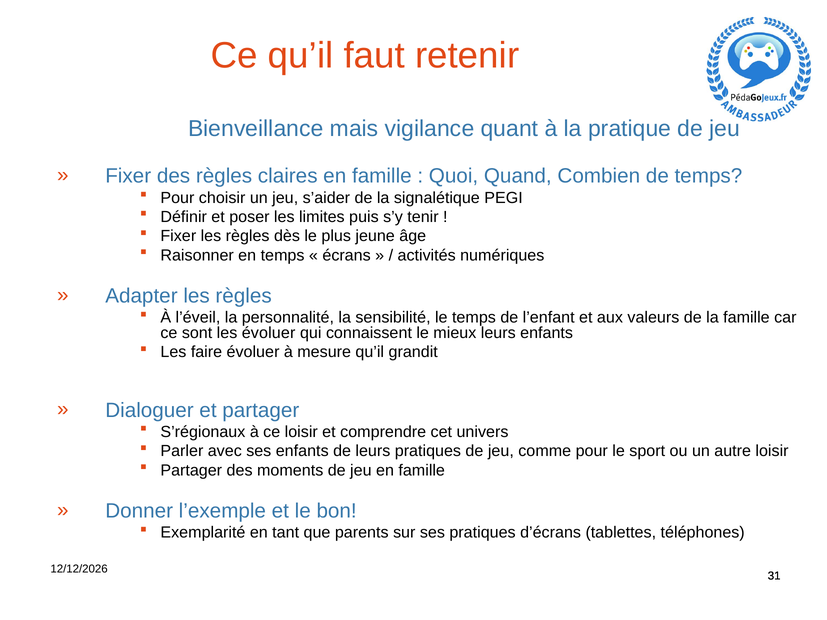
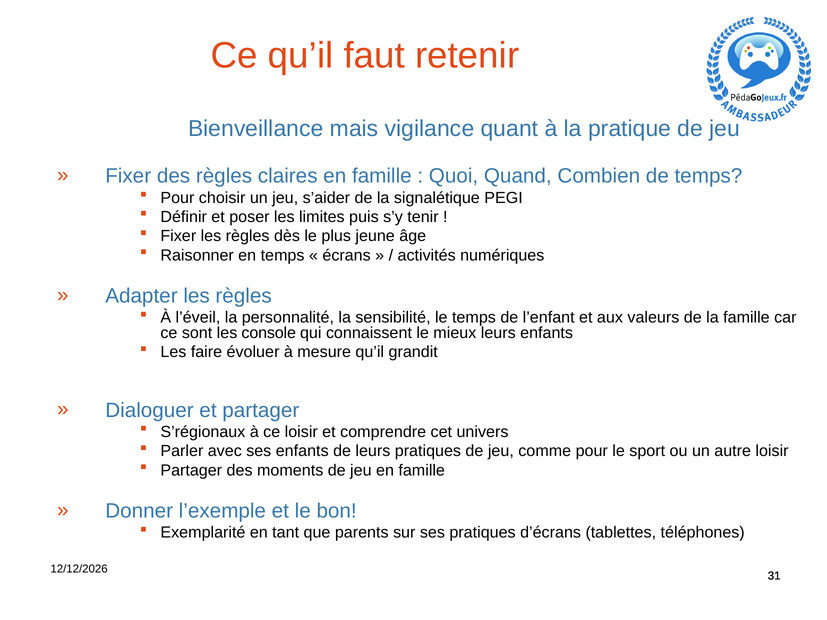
les évoluer: évoluer -> console
